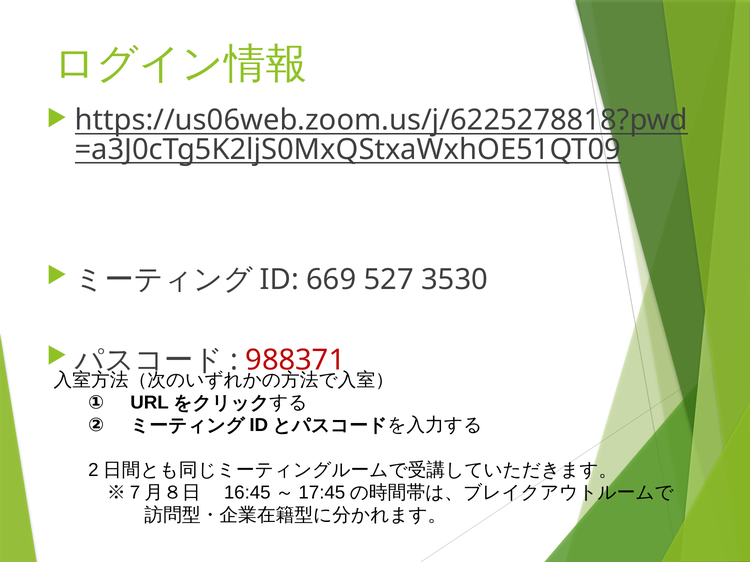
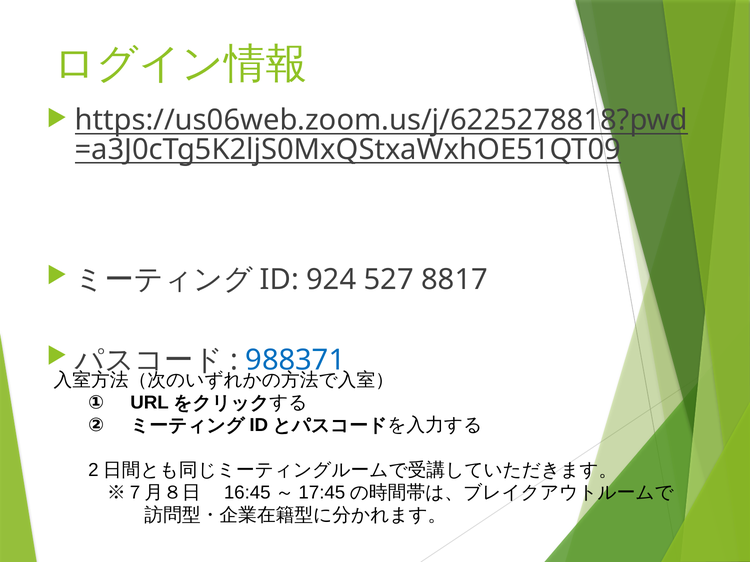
669: 669 -> 924
3530: 3530 -> 8817
988371 colour: red -> blue
